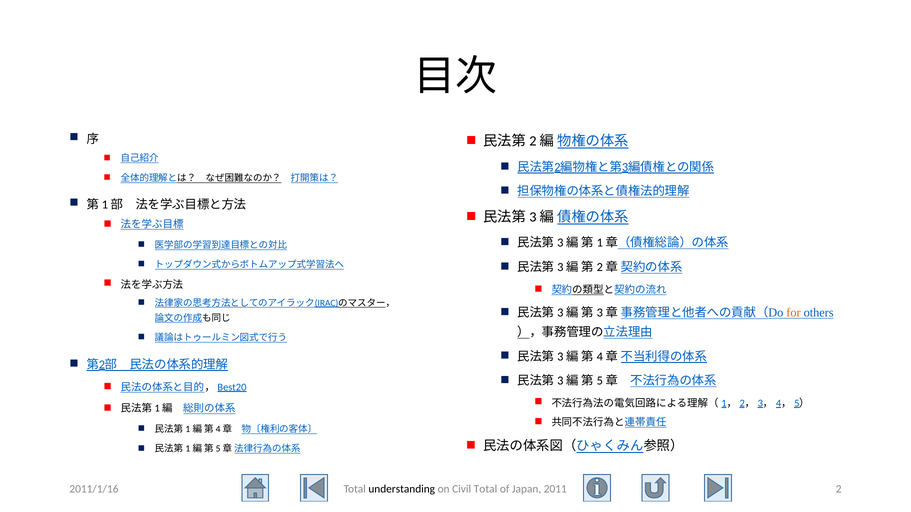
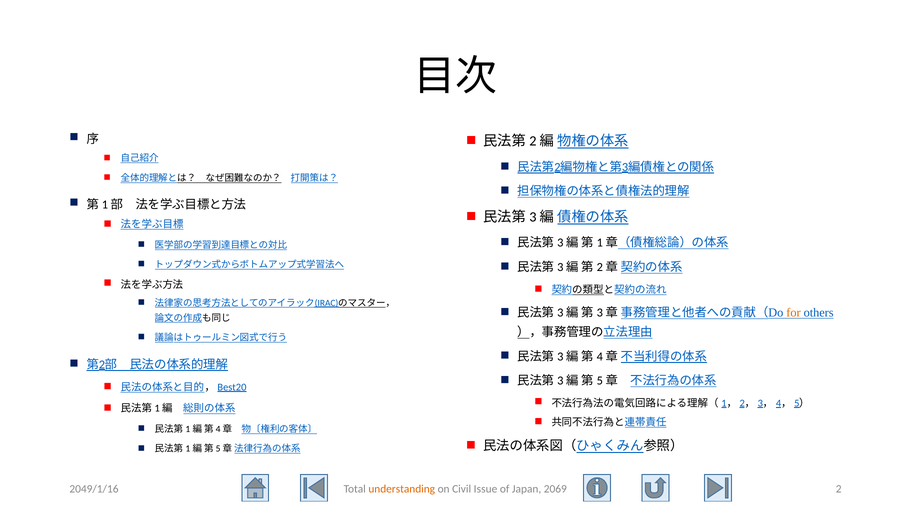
2011/1/16: 2011/1/16 -> 2049/1/16
understanding colour: black -> orange
Civil Total: Total -> Issue
2011: 2011 -> 2069
